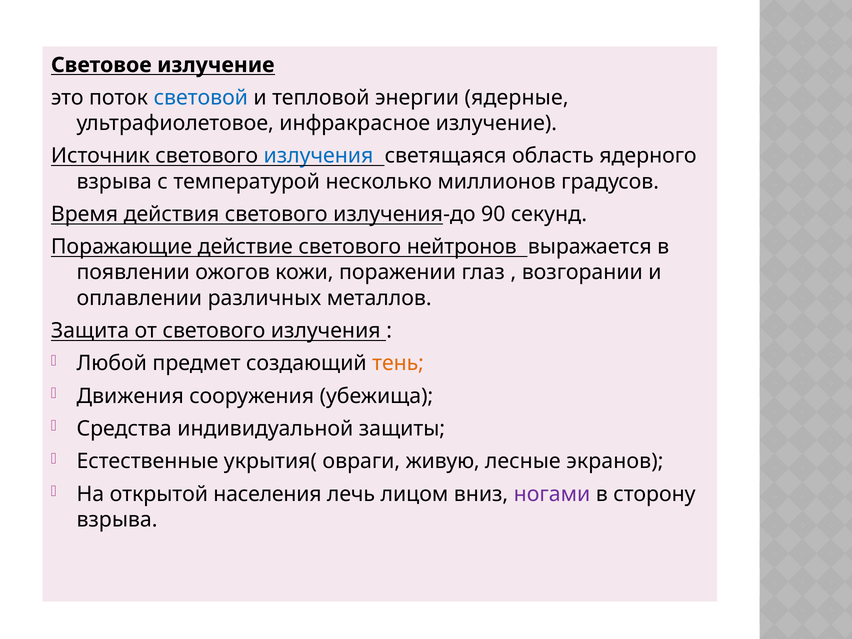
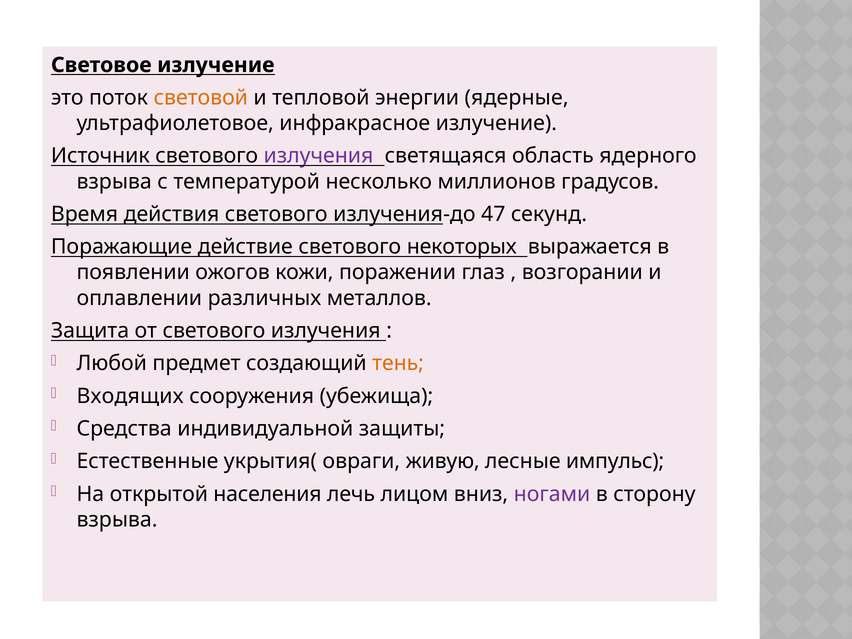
световой colour: blue -> orange
излучения at (318, 156) colour: blue -> purple
90: 90 -> 47
нейтронов: нейтронов -> некоторых
Движения: Движения -> Входящих
экранов: экранов -> импульс
